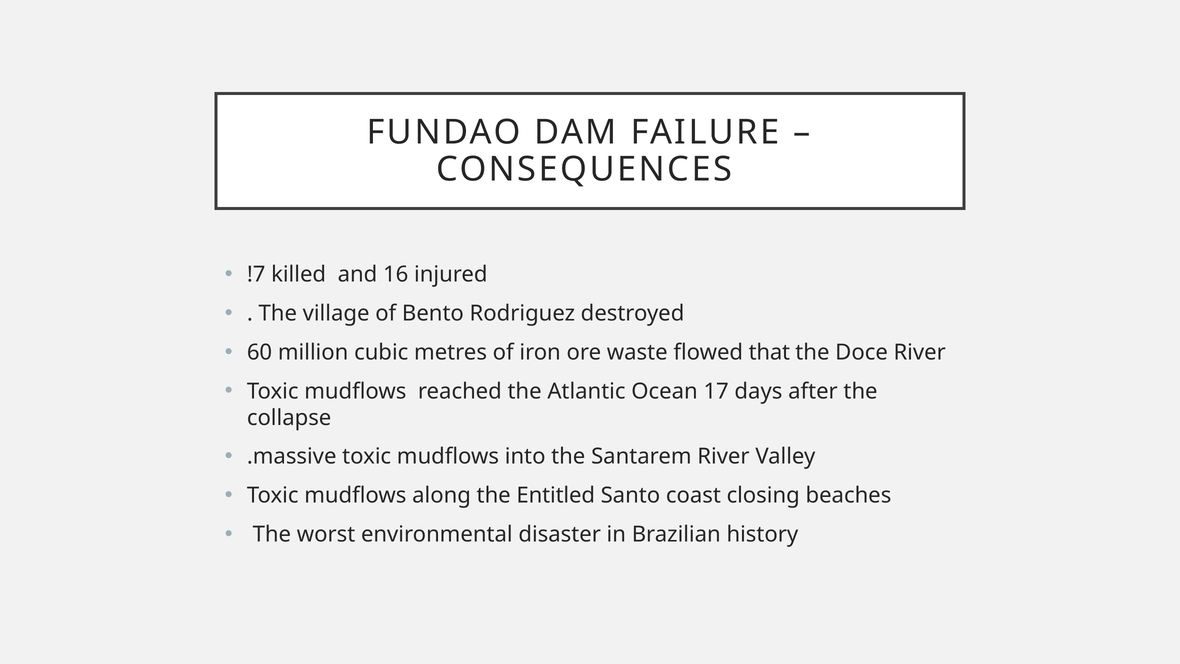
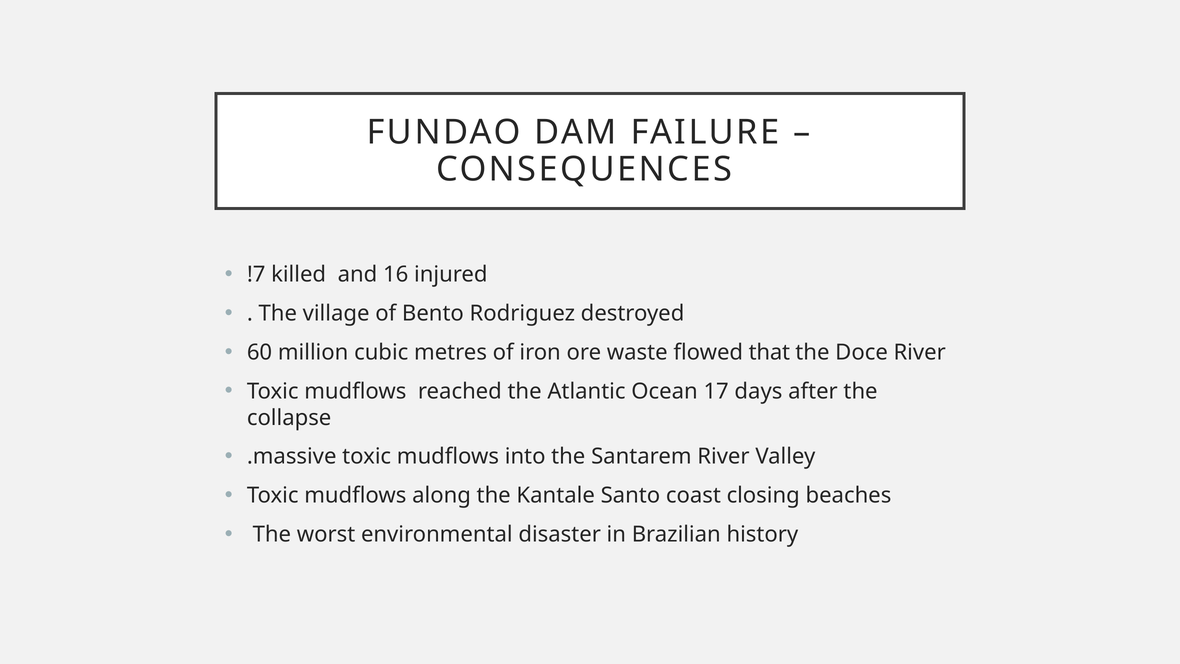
Entitled: Entitled -> Kantale
